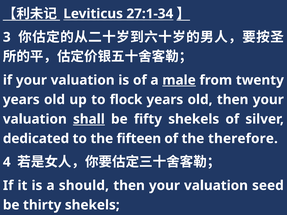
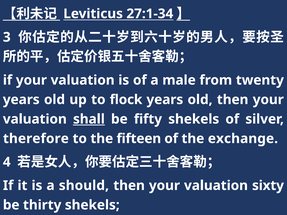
male underline: present -> none
dedicated: dedicated -> therefore
therefore: therefore -> exchange
seed: seed -> sixty
